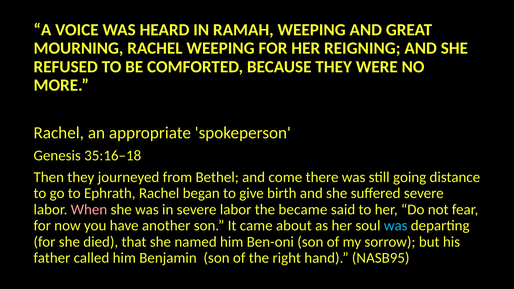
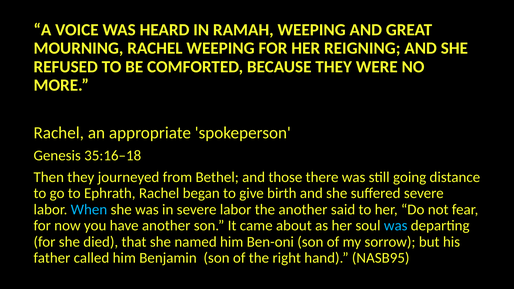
come: come -> those
When colour: pink -> light blue
the became: became -> another
